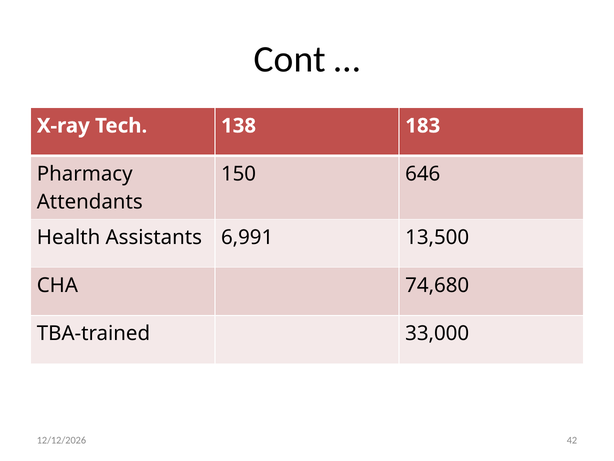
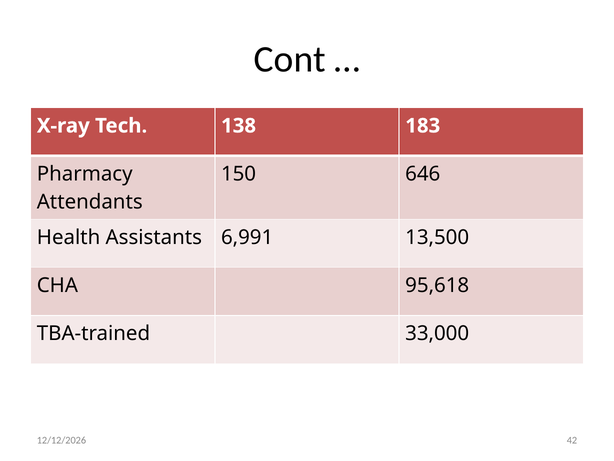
74,680: 74,680 -> 95,618
